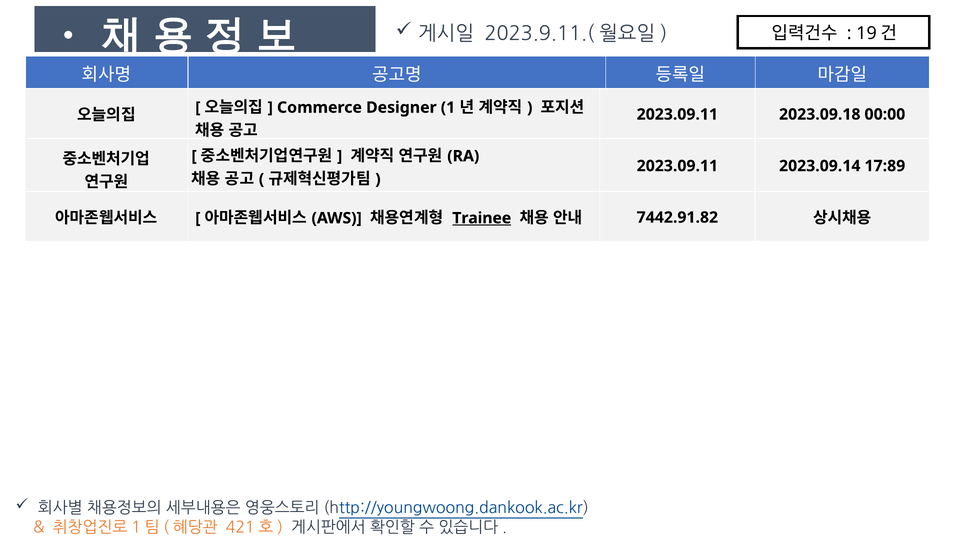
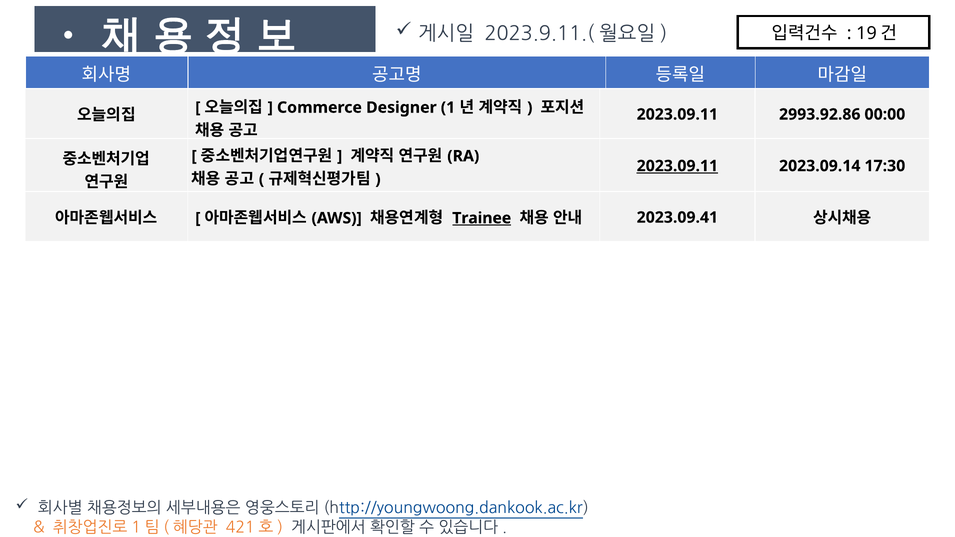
2023.09.18: 2023.09.18 -> 2993.92.86
2023.09.11 at (677, 166) underline: none -> present
17:89: 17:89 -> 17:30
7442.91.82: 7442.91.82 -> 2023.09.41
